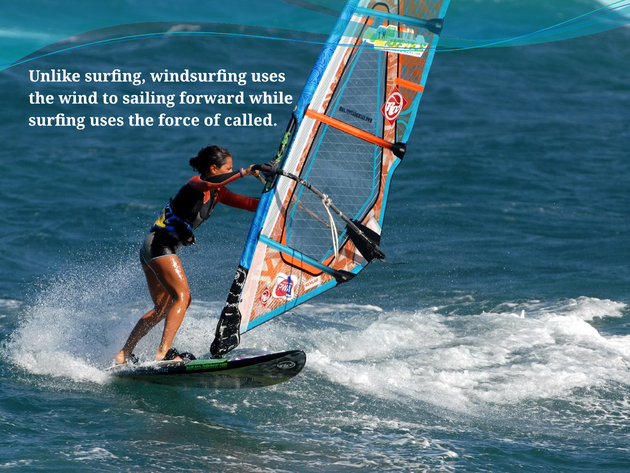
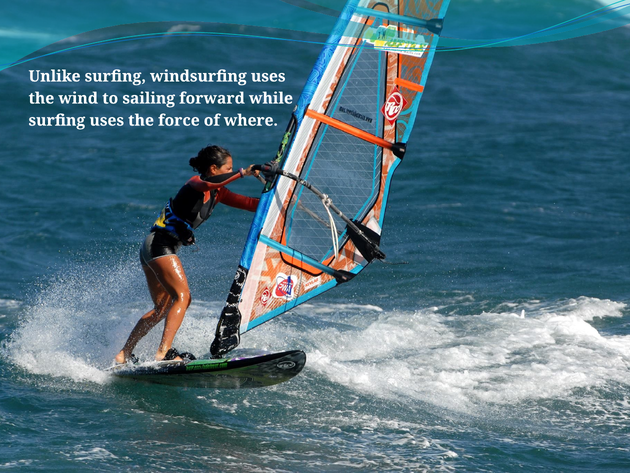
called: called -> where
